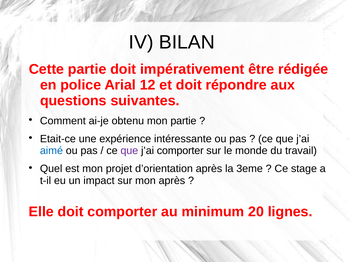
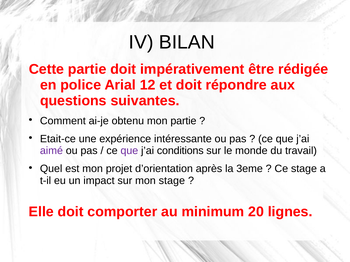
aimé colour: blue -> purple
j’ai comporter: comporter -> conditions
mon après: après -> stage
